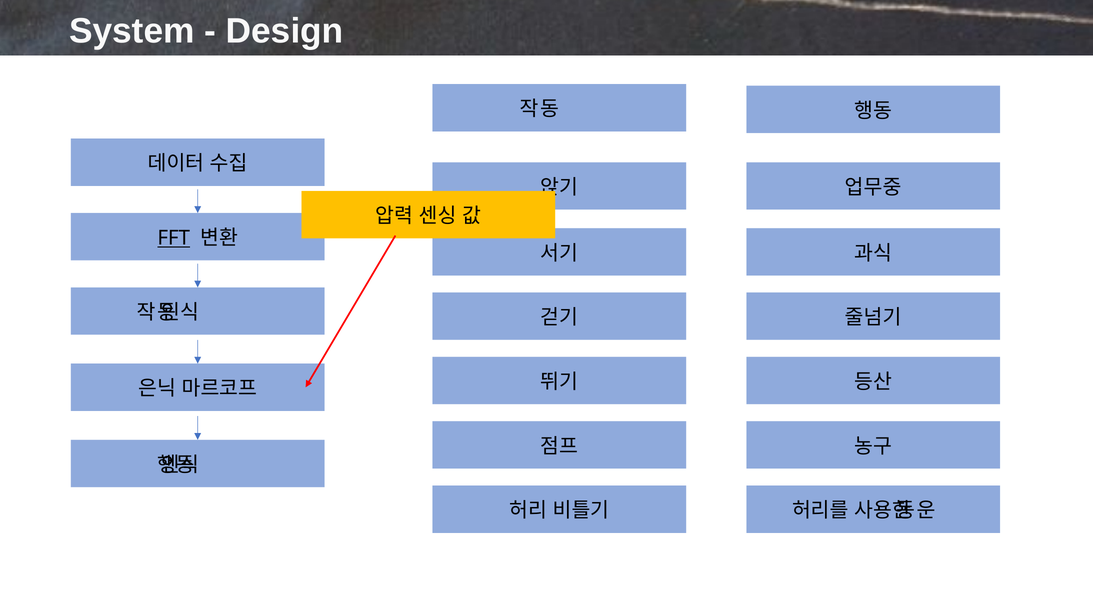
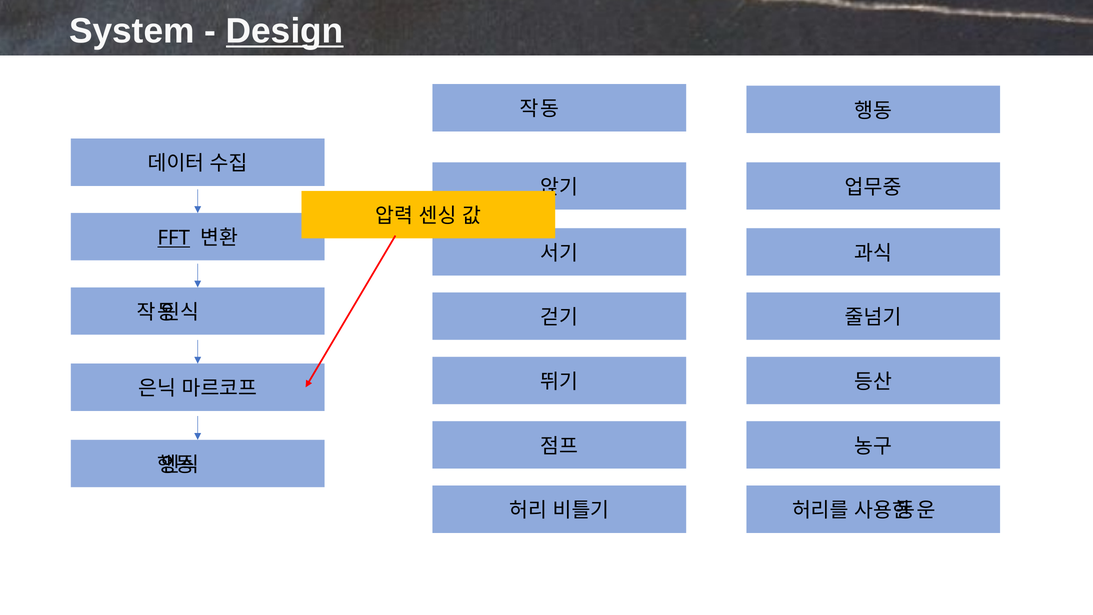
Design underline: none -> present
